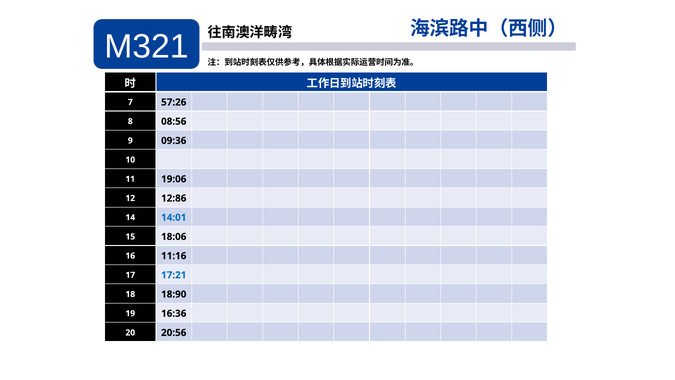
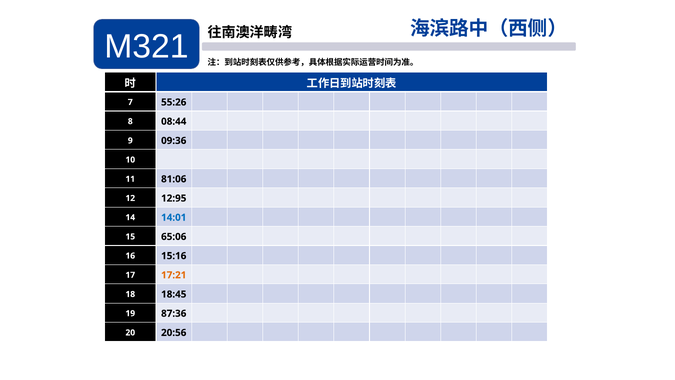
57:26: 57:26 -> 55:26
08:56: 08:56 -> 08:44
19:06: 19:06 -> 81:06
12:86: 12:86 -> 12:95
18:06: 18:06 -> 65:06
11:16: 11:16 -> 15:16
17:21 colour: blue -> orange
18:90: 18:90 -> 18:45
16:36: 16:36 -> 87:36
